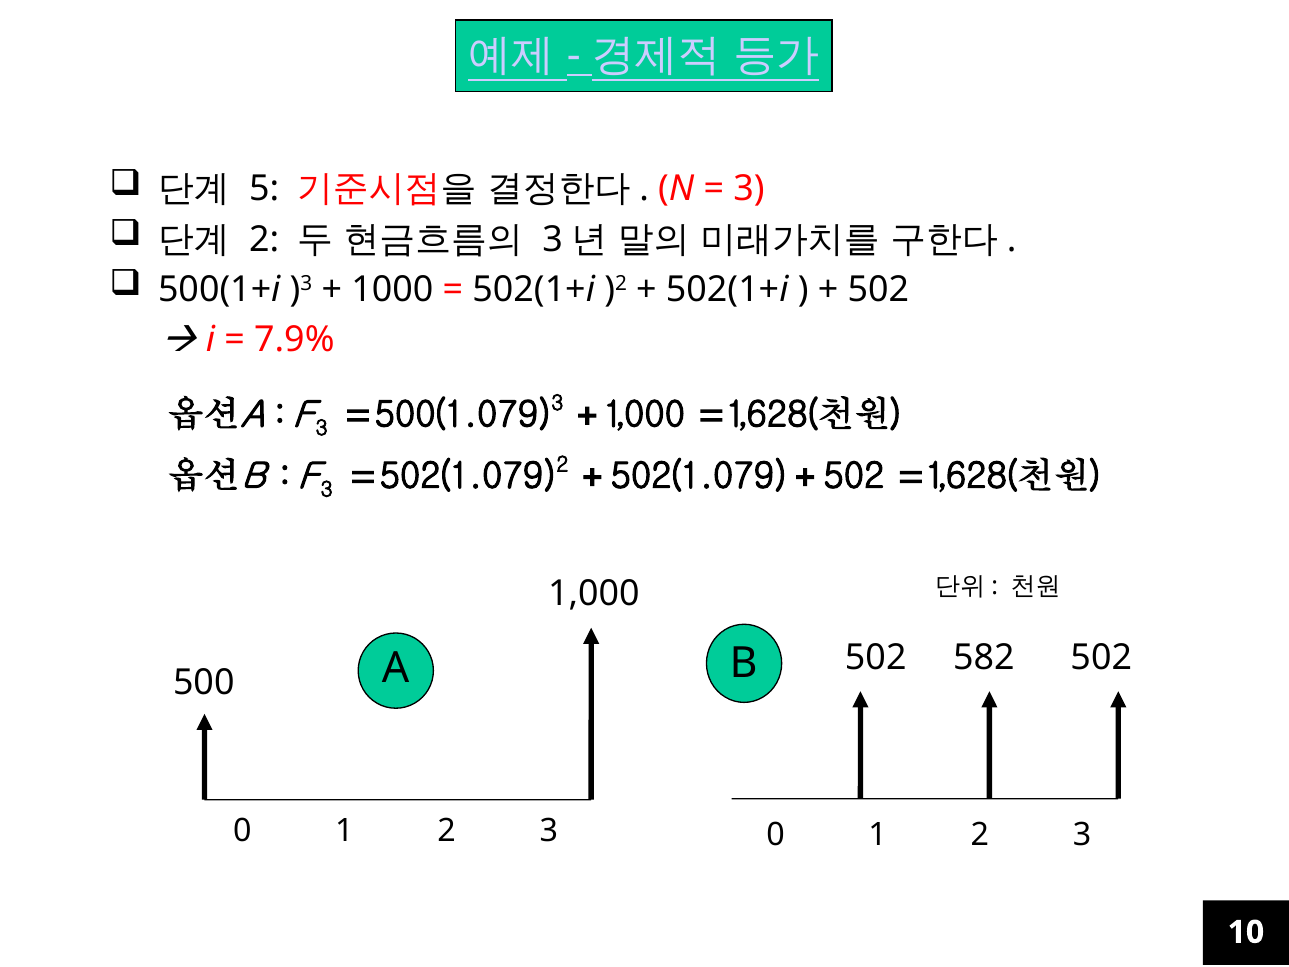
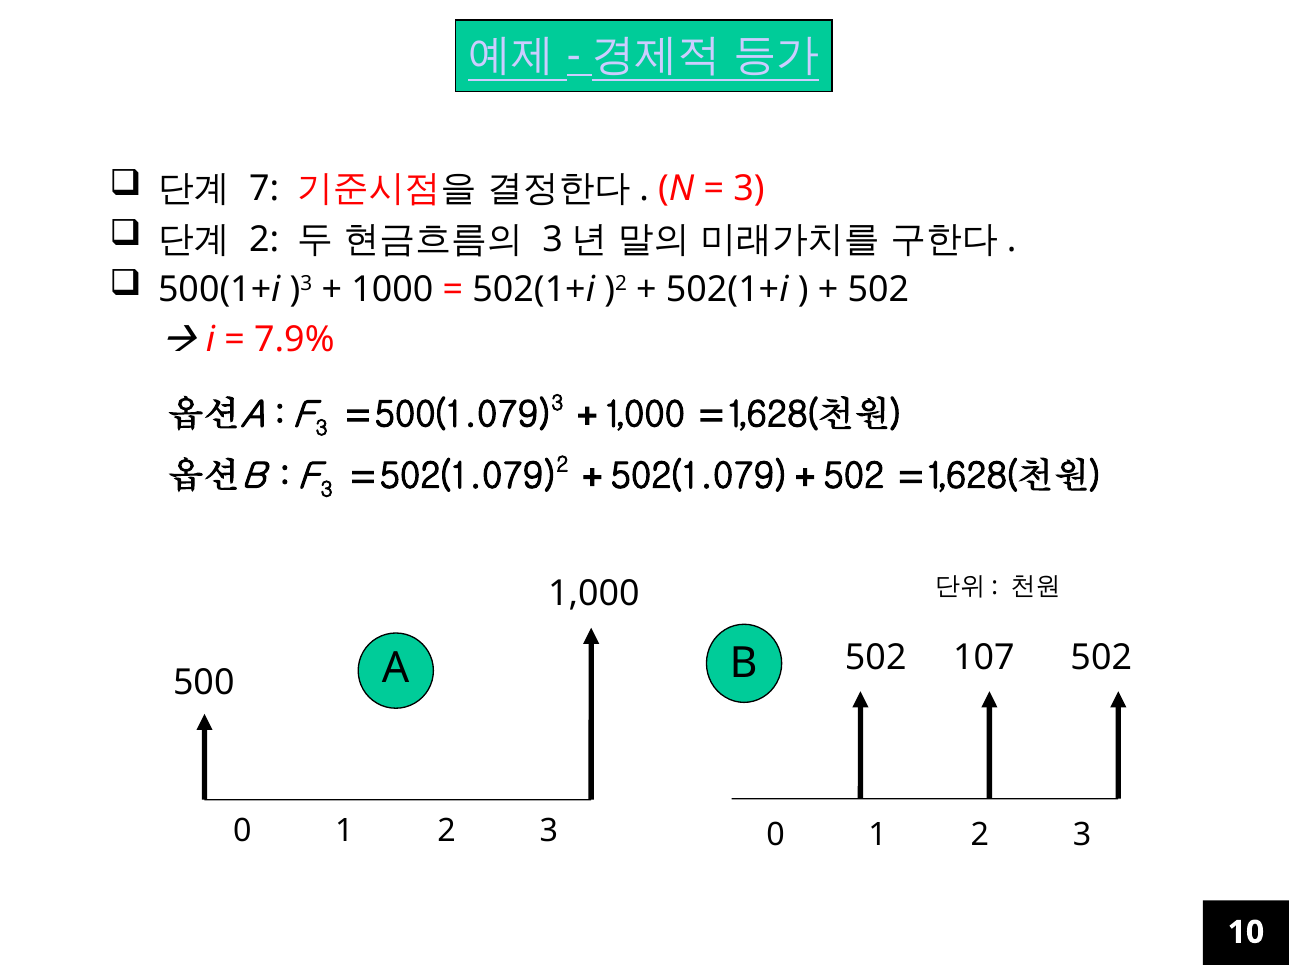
5: 5 -> 7
582: 582 -> 107
